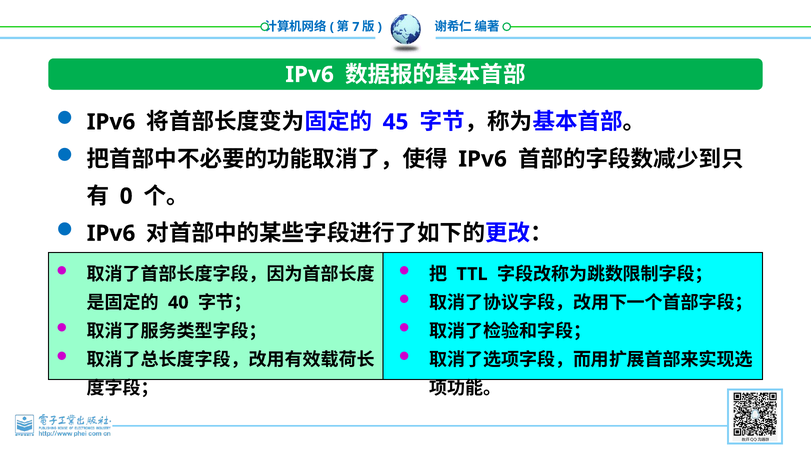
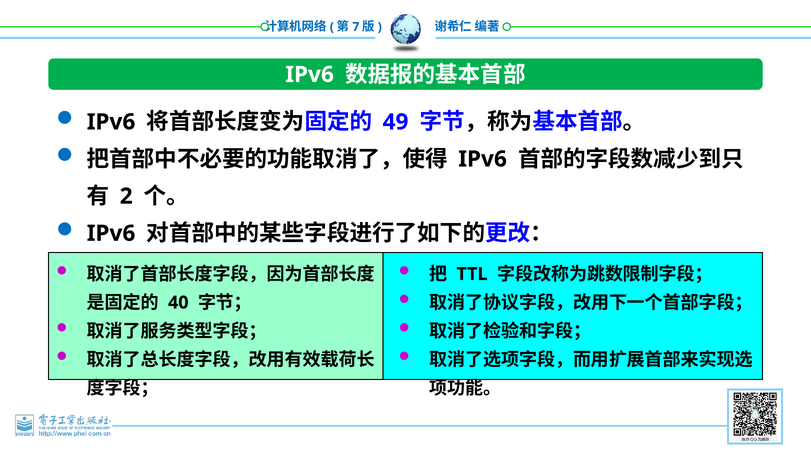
45: 45 -> 49
0: 0 -> 2
